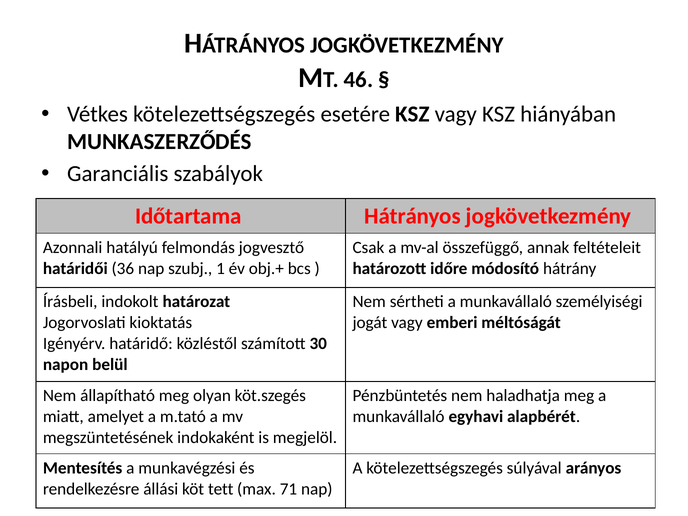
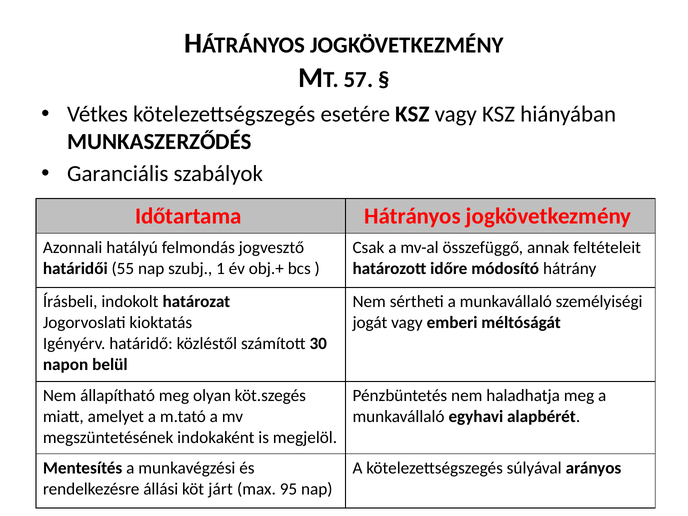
46: 46 -> 57
36: 36 -> 55
tett: tett -> járt
71: 71 -> 95
